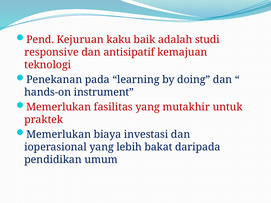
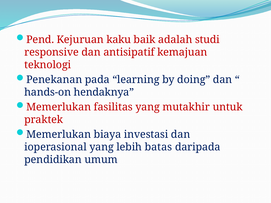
instrument: instrument -> hendaknya
bakat: bakat -> batas
